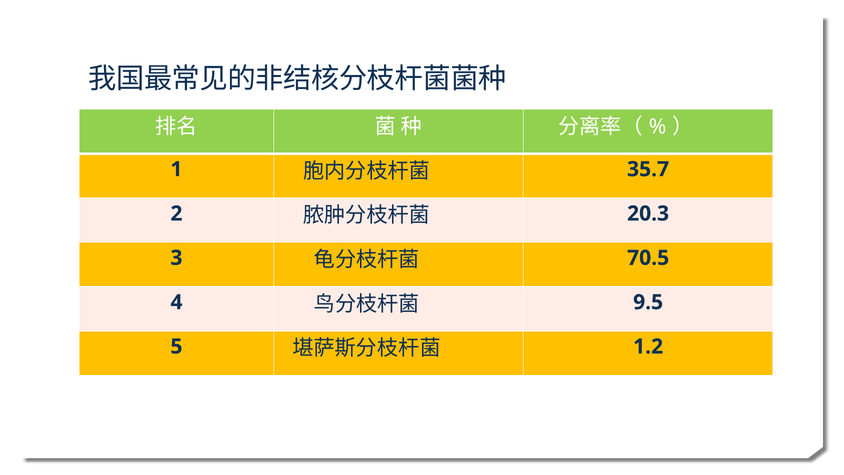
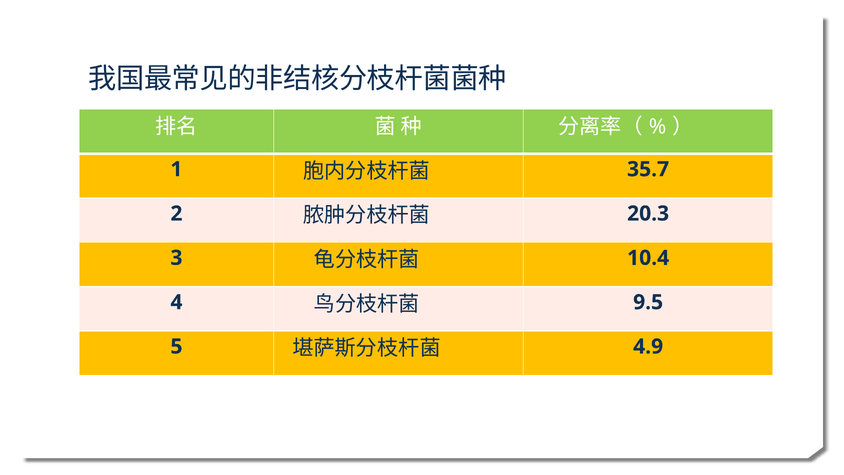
70.5: 70.5 -> 10.4
1.2: 1.2 -> 4.9
